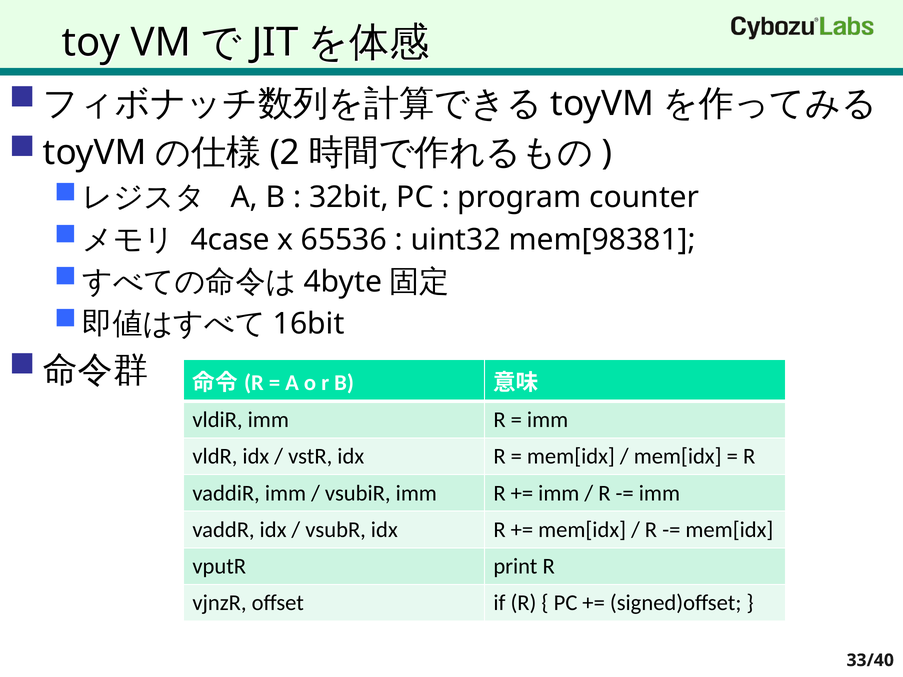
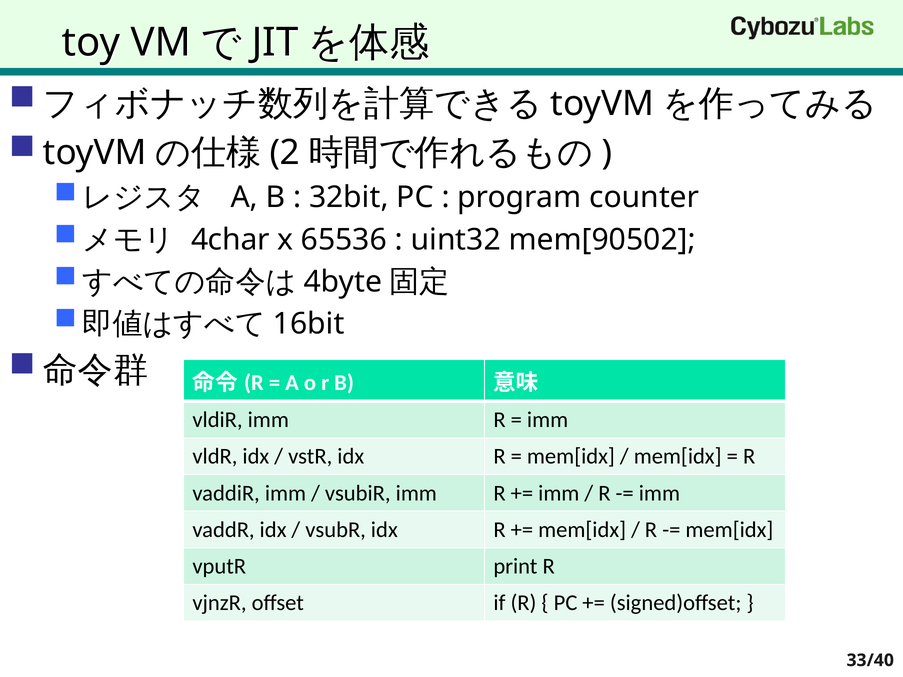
4case: 4case -> 4char
mem[98381: mem[98381 -> mem[90502
